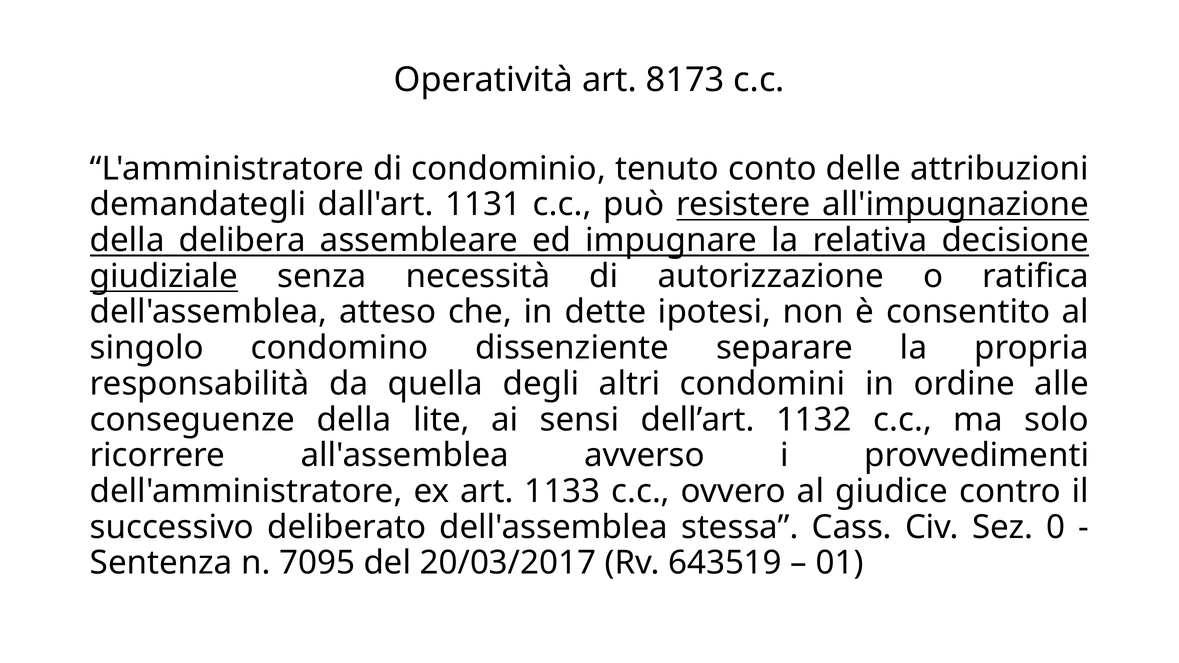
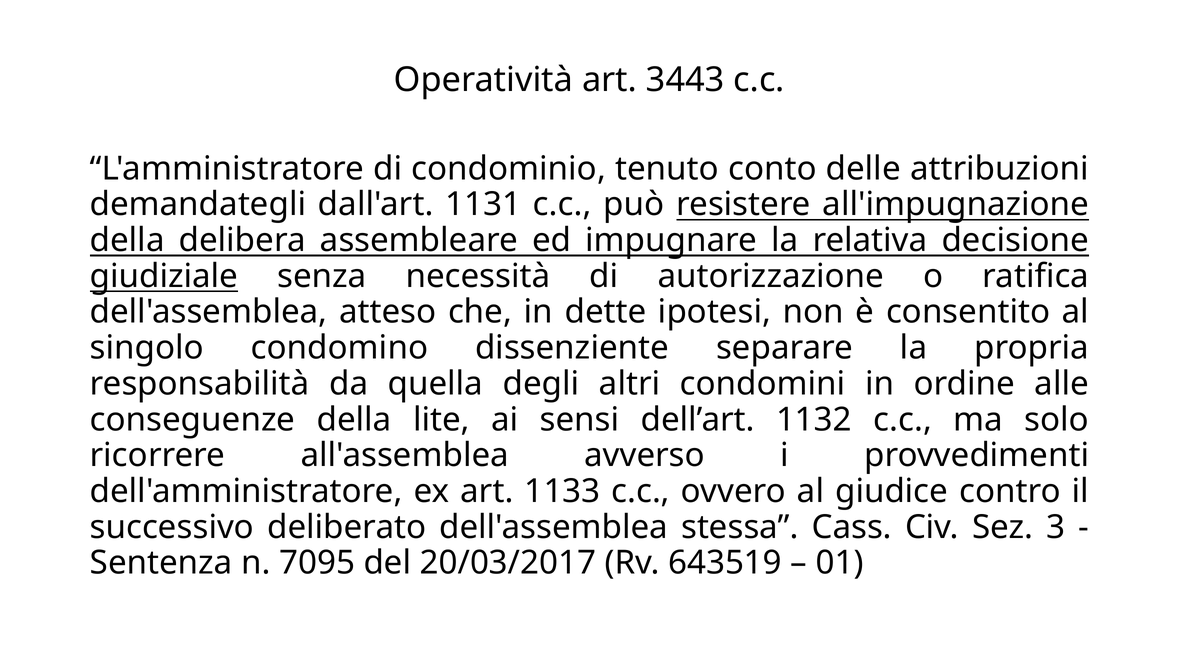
8173: 8173 -> 3443
0: 0 -> 3
